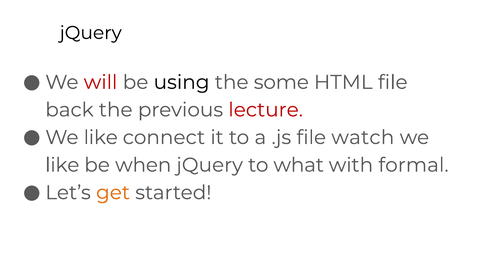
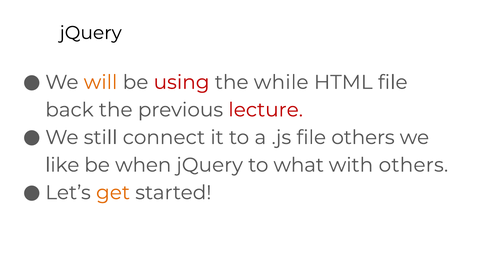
will colour: red -> orange
using colour: black -> red
some: some -> while
like at (101, 138): like -> still
file watch: watch -> others
with formal: formal -> others
